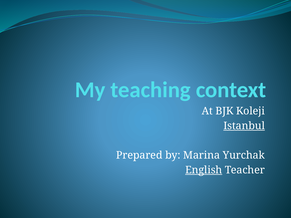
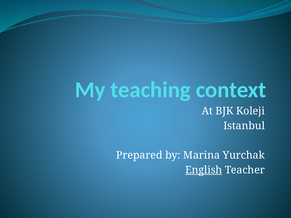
Istanbul underline: present -> none
